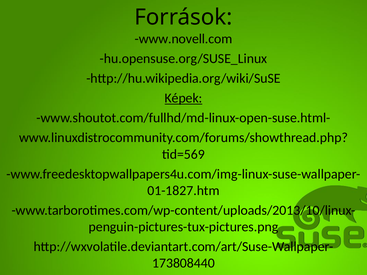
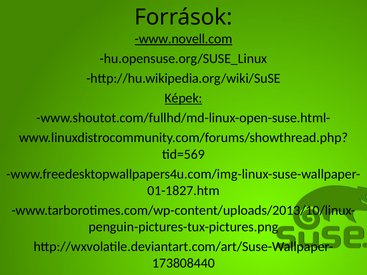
www.novell.com underline: none -> present
